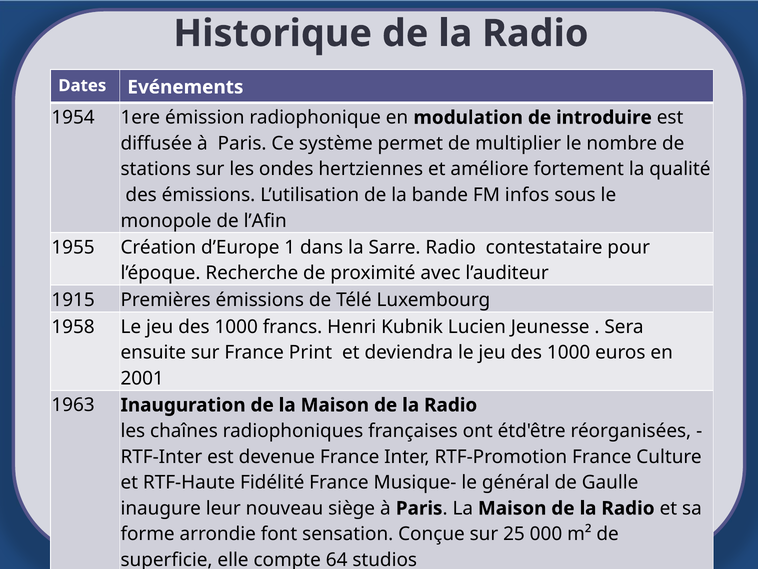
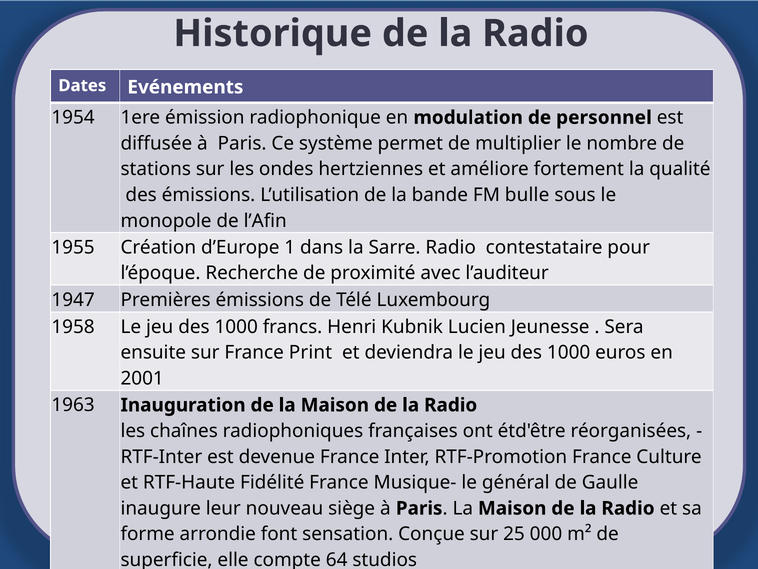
introduire: introduire -> personnel
infos: infos -> bulle
1915: 1915 -> 1947
